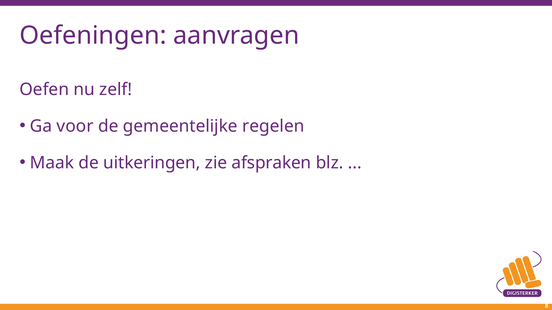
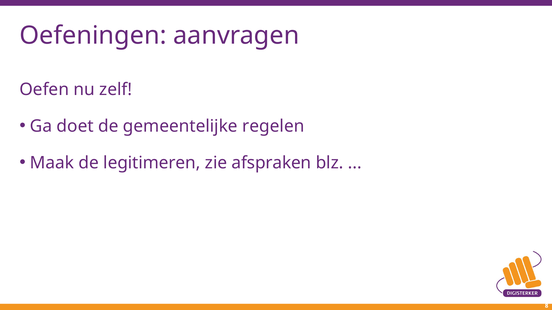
voor: voor -> doet
uitkeringen: uitkeringen -> legitimeren
